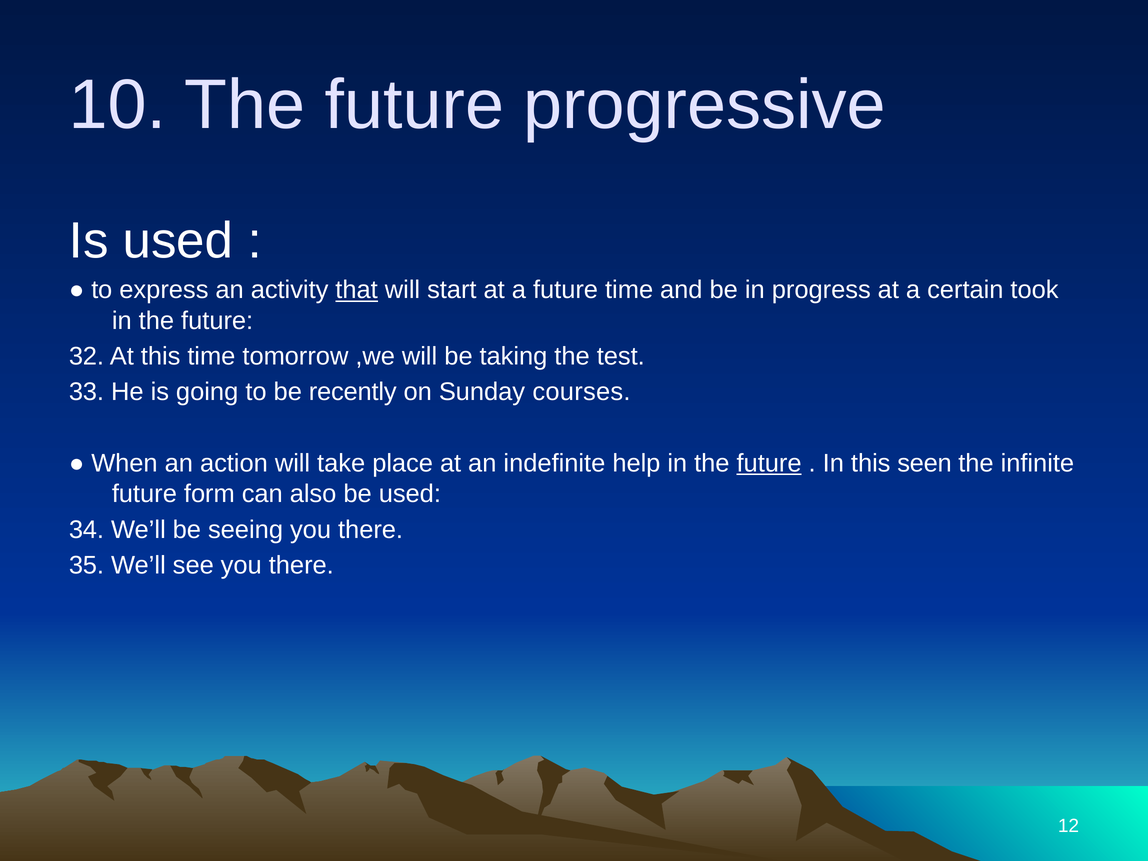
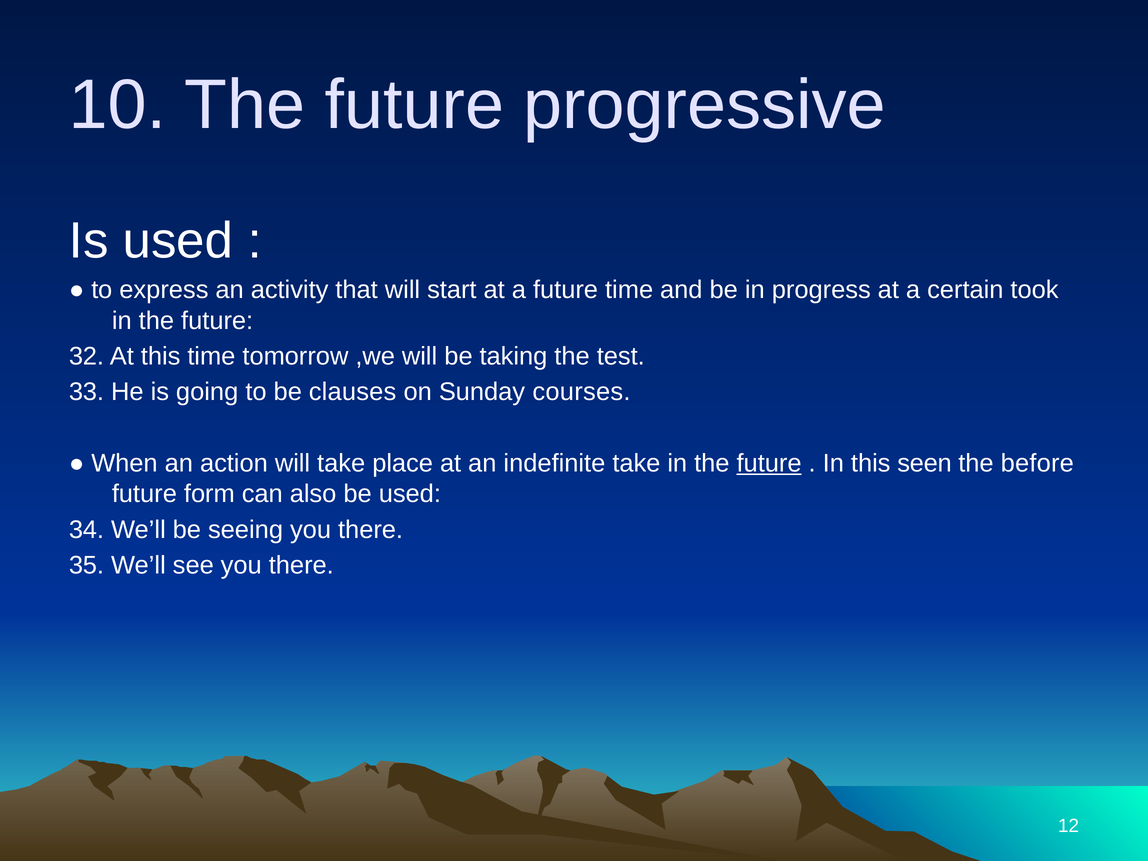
that underline: present -> none
recently: recently -> clauses
indefinite help: help -> take
infinite: infinite -> before
